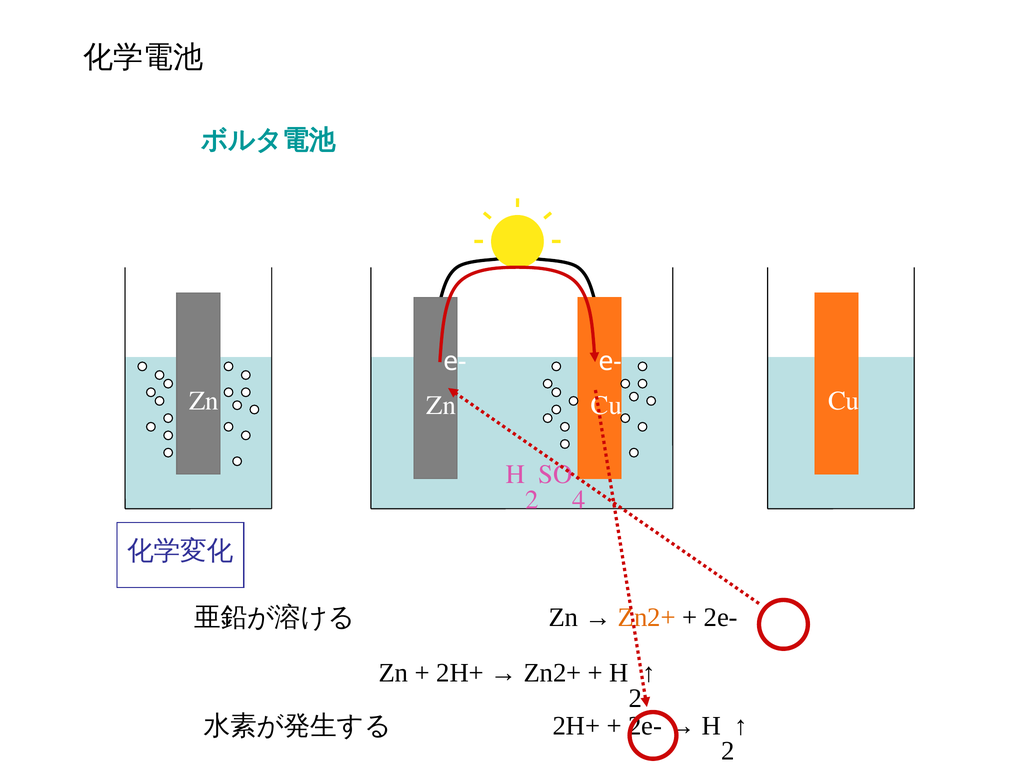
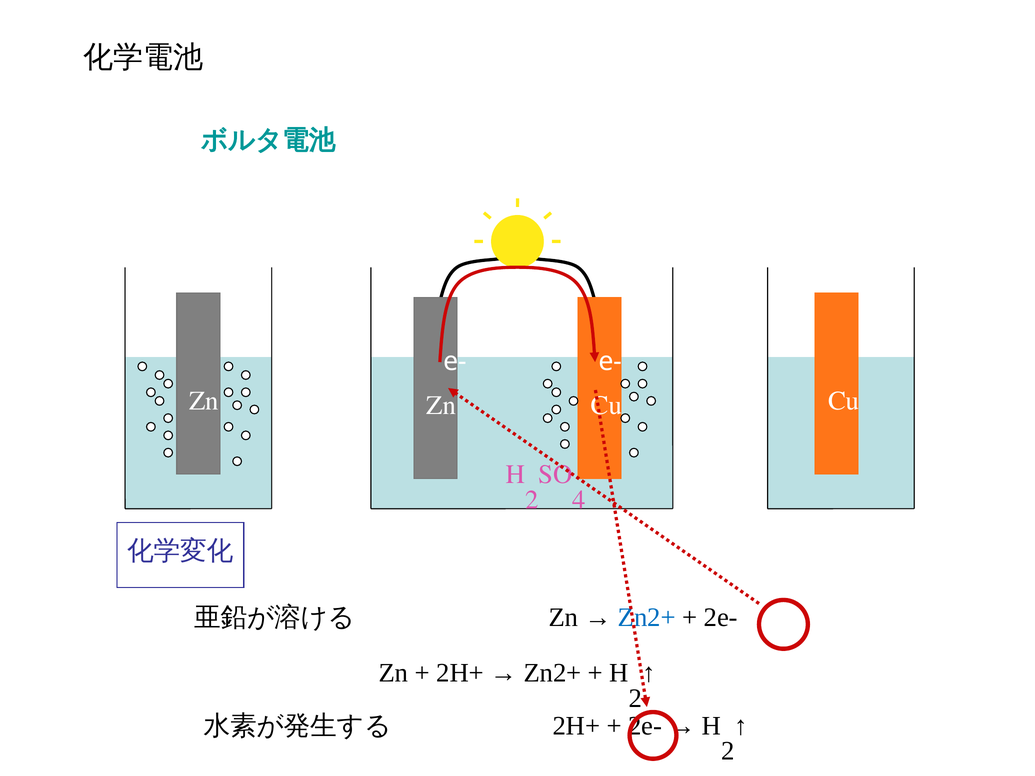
Zn2+ at (647, 618) colour: orange -> blue
